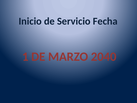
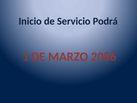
Fecha: Fecha -> Podrá
2040: 2040 -> 2086
